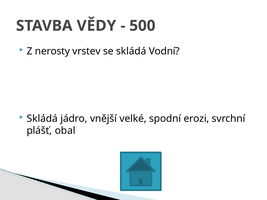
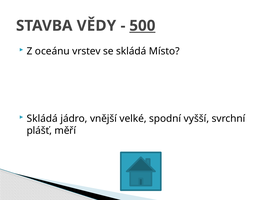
500 underline: none -> present
nerosty: nerosty -> oceánu
Vodní: Vodní -> Místo
erozi: erozi -> vyšší
obal: obal -> měří
